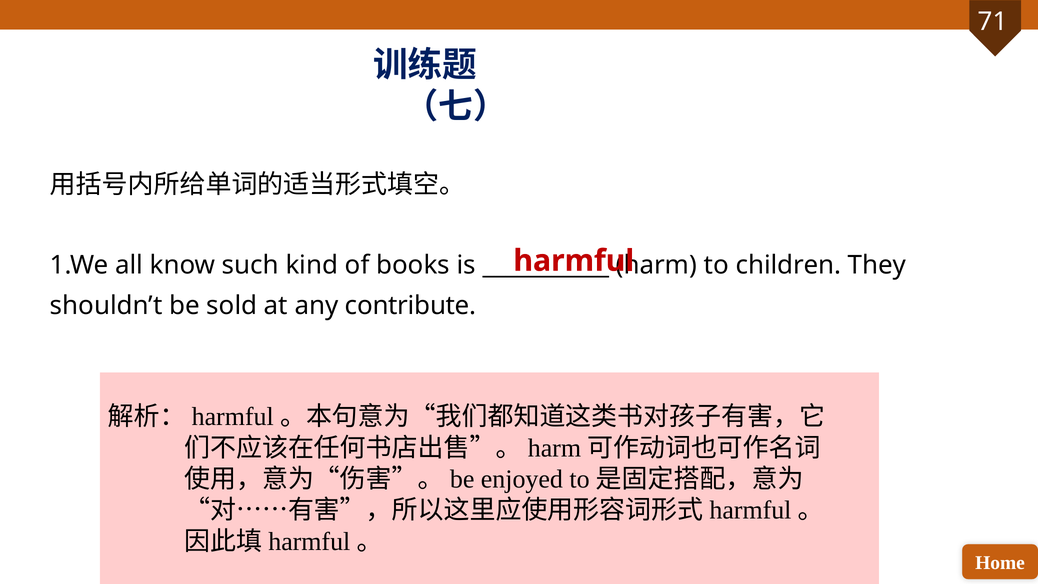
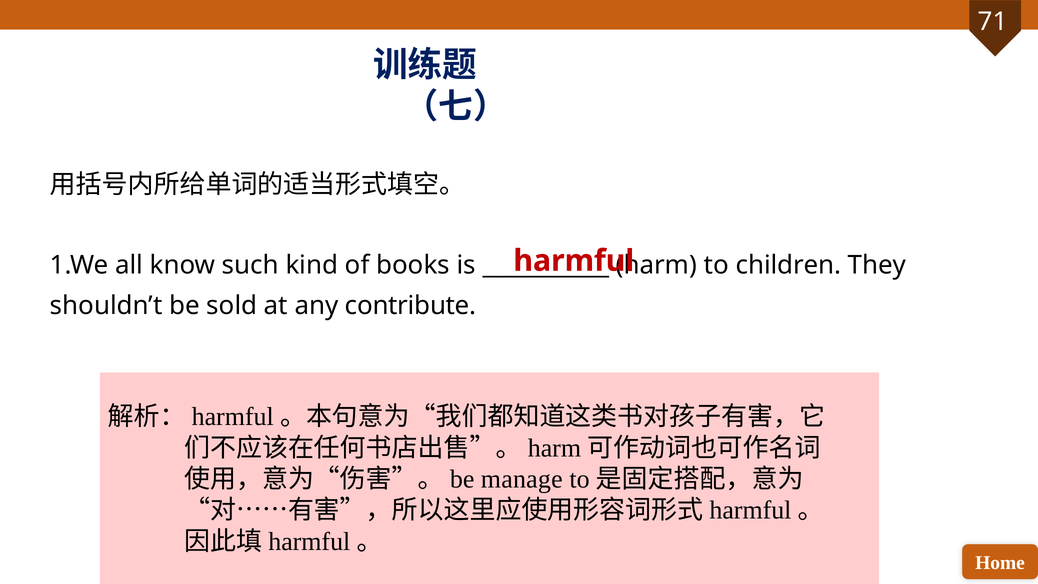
enjoyed: enjoyed -> manage
